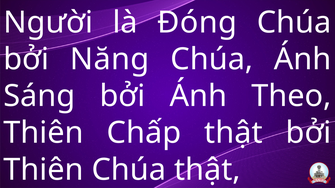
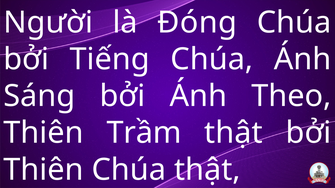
Năng: Năng -> Tiếng
Chấp: Chấp -> Trầm
